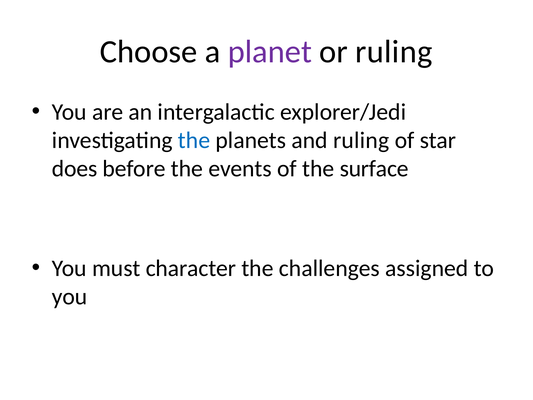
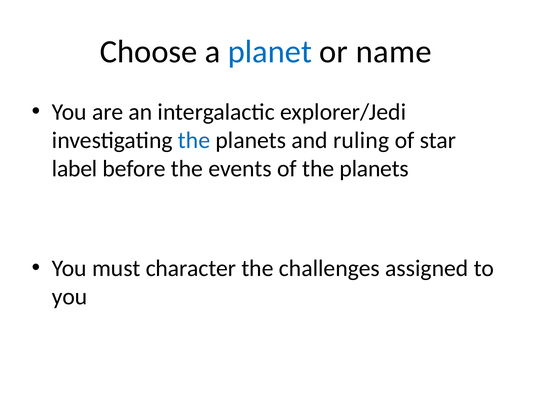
planet colour: purple -> blue
or ruling: ruling -> name
does: does -> label
of the surface: surface -> planets
